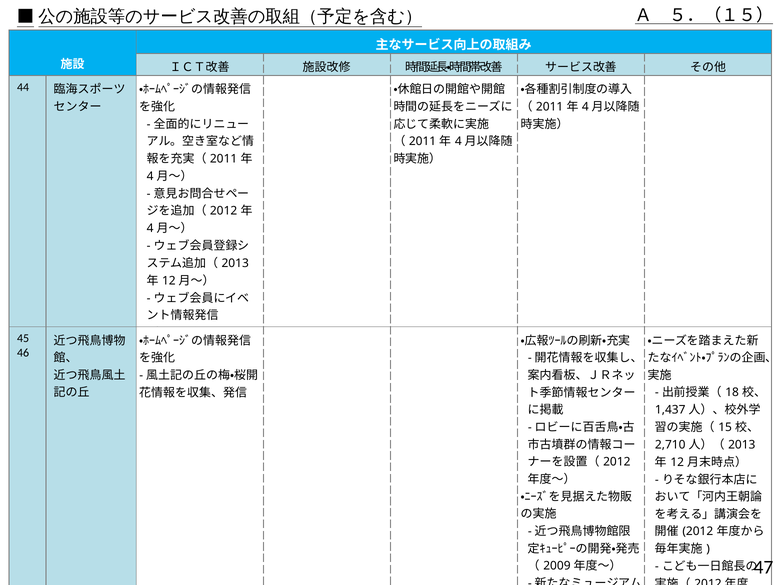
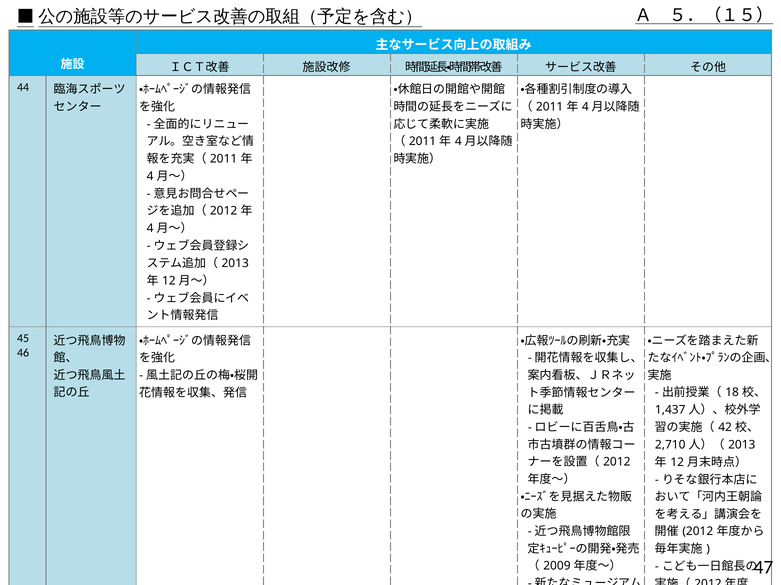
15: 15 -> 42
